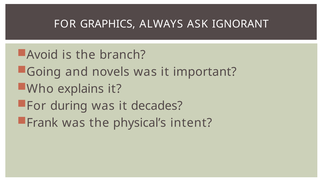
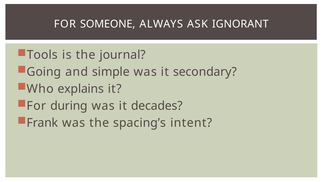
GRAPHICS: GRAPHICS -> SOMEONE
Avoid: Avoid -> Tools
branch: branch -> journal
novels: novels -> simple
important: important -> secondary
physical’s: physical’s -> spacing’s
